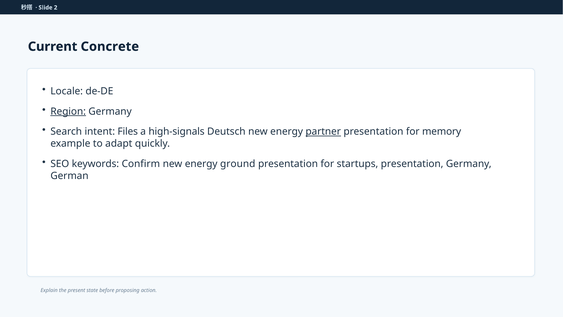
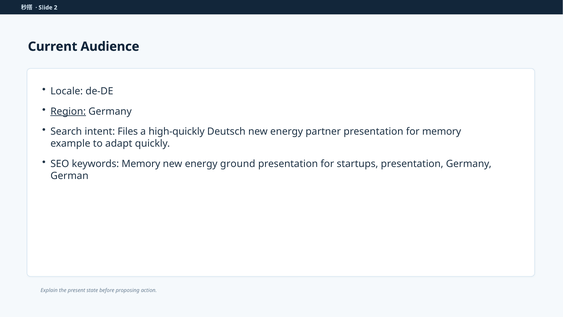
Concrete: Concrete -> Audience
high-signals: high-signals -> high-quickly
partner underline: present -> none
keywords Confirm: Confirm -> Memory
